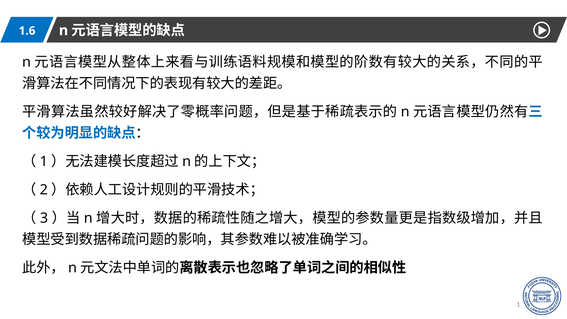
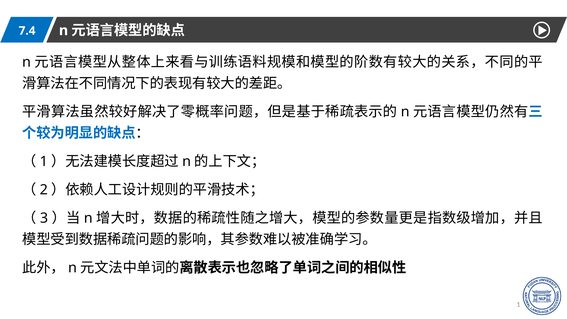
1.6: 1.6 -> 7.4
